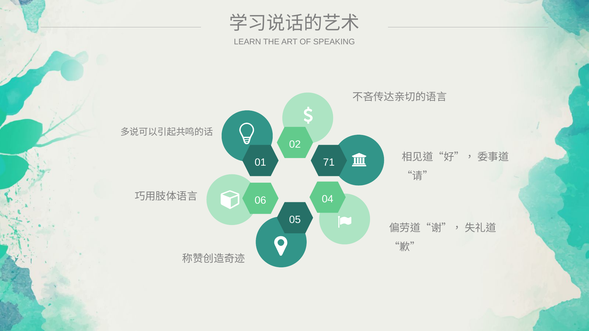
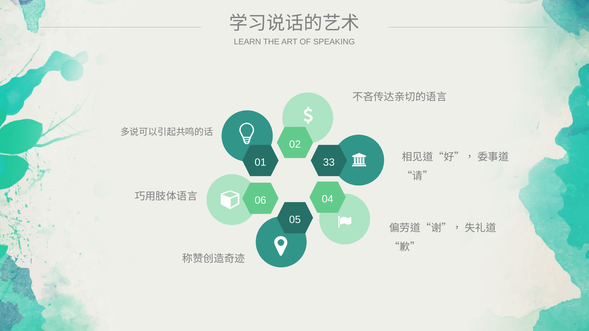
71: 71 -> 33
